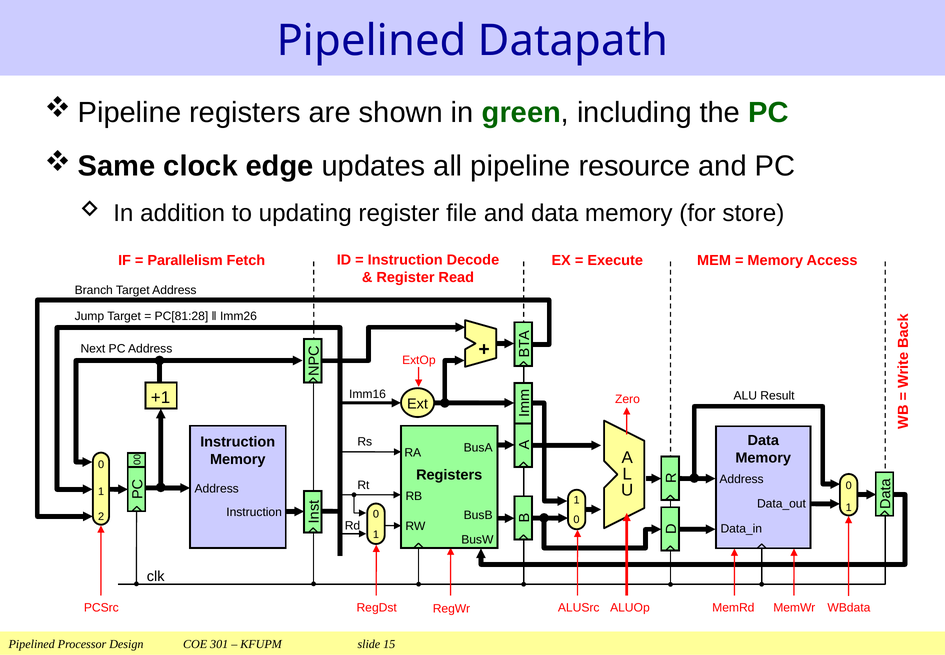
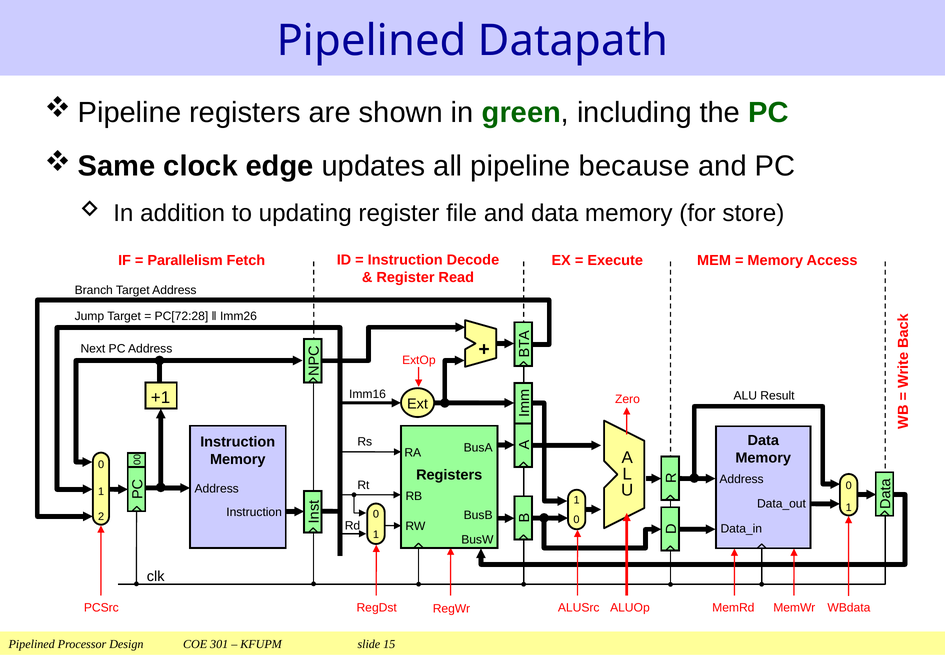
resource: resource -> because
PC[81:28: PC[81:28 -> PC[72:28
